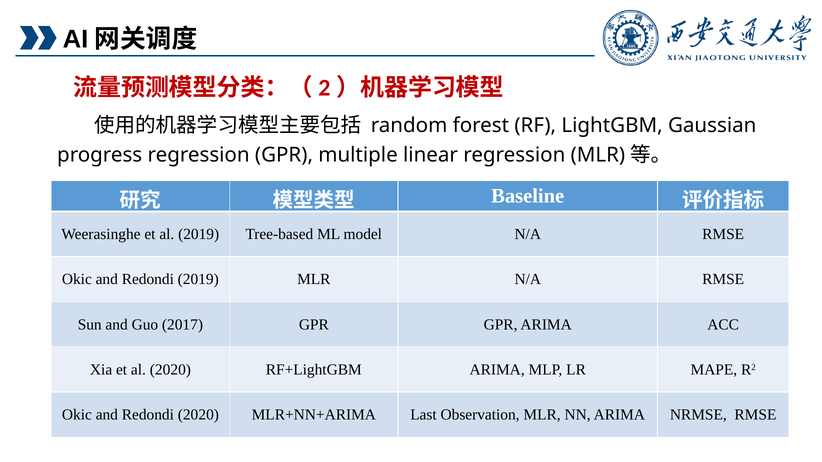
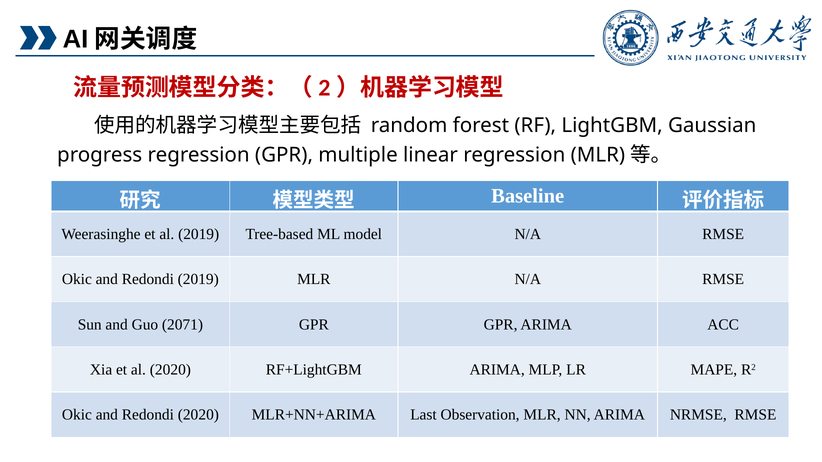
2017: 2017 -> 2071
